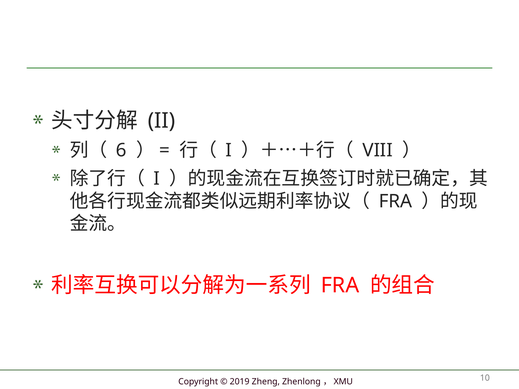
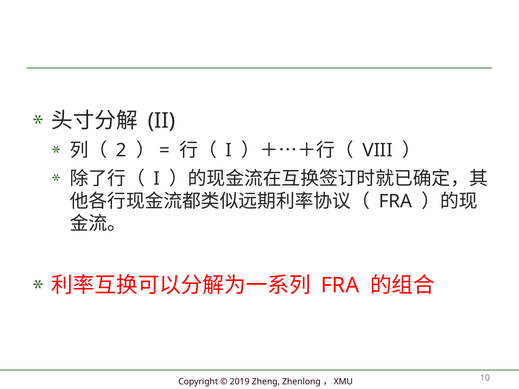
6: 6 -> 2
